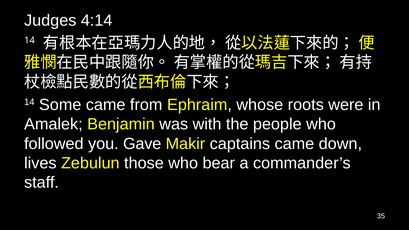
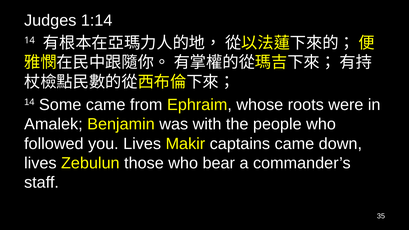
4:14: 4:14 -> 1:14
you Gave: Gave -> Lives
